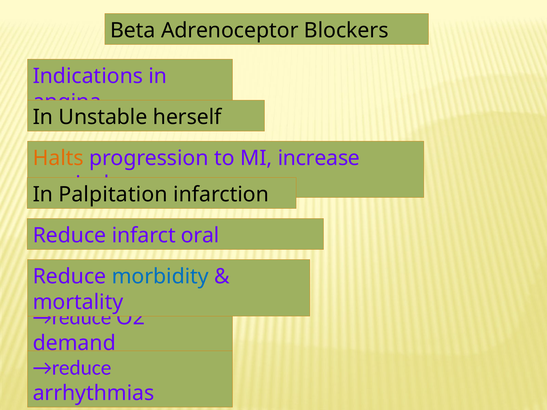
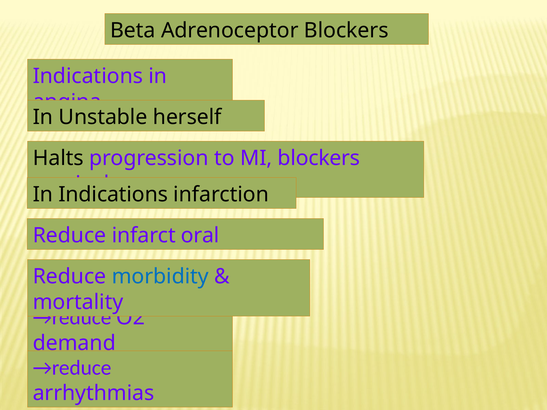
Halts colour: orange -> black
MI increase: increase -> blockers
Palpitation at (113, 195): Palpitation -> Indications
